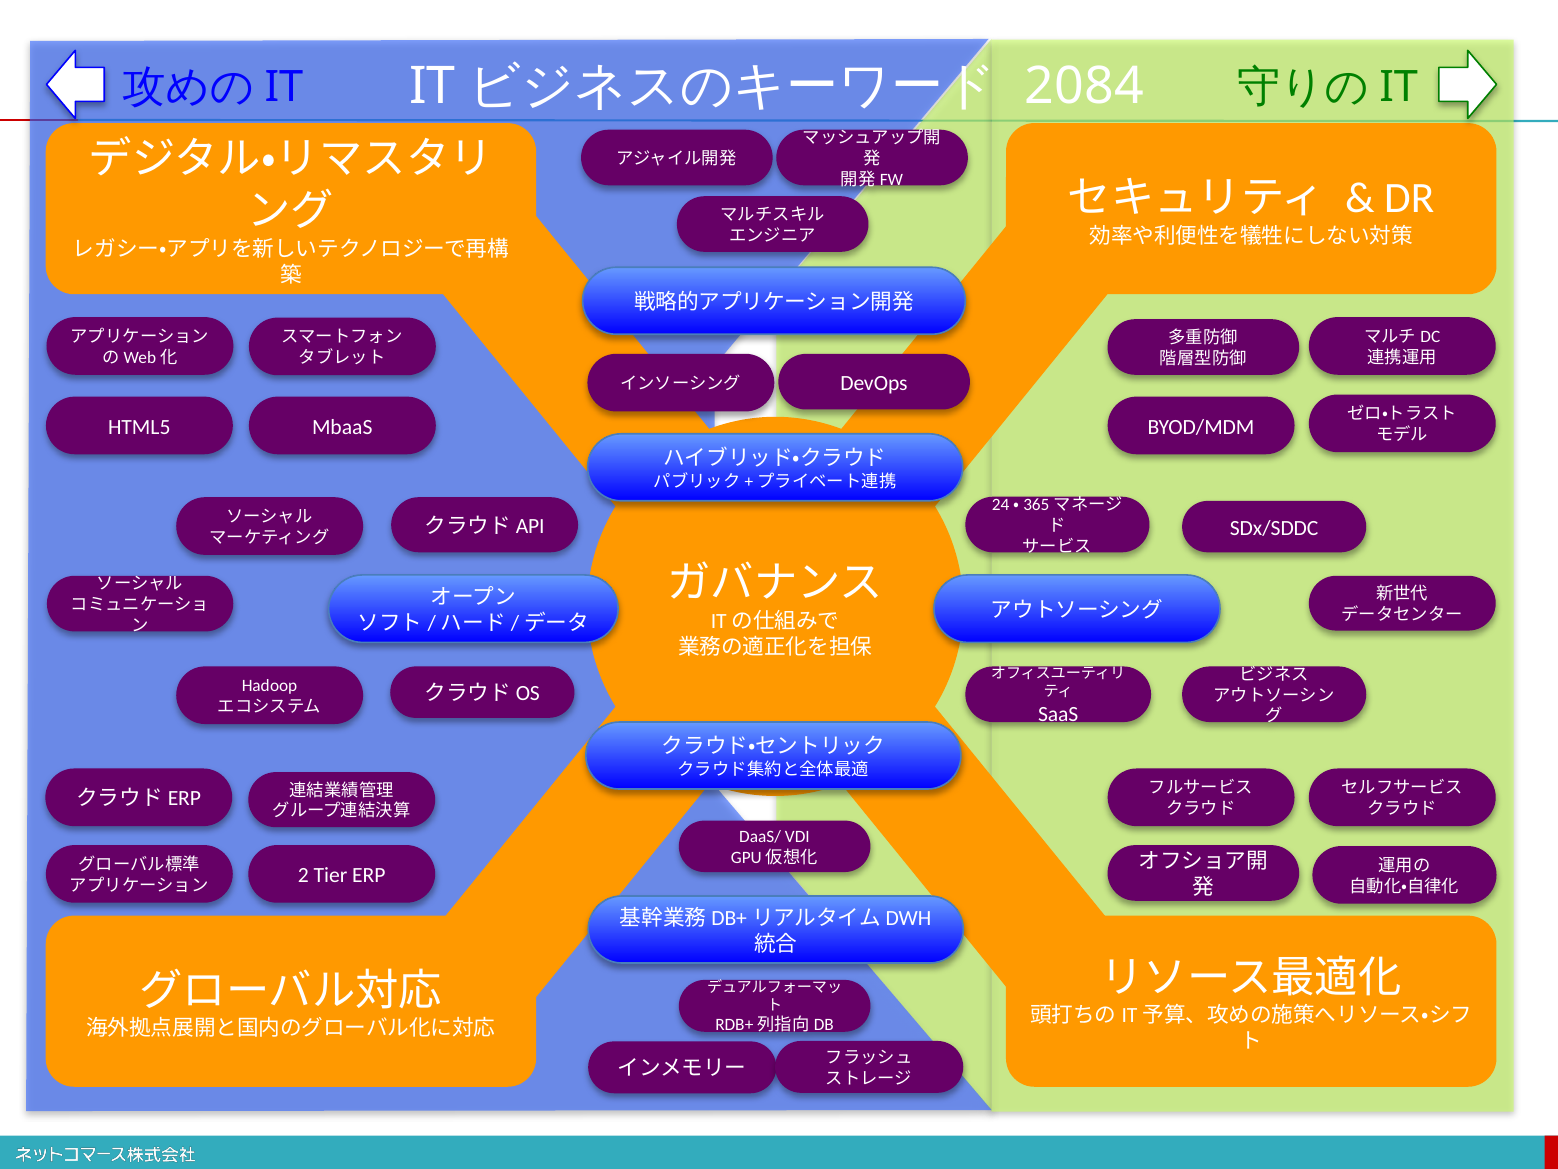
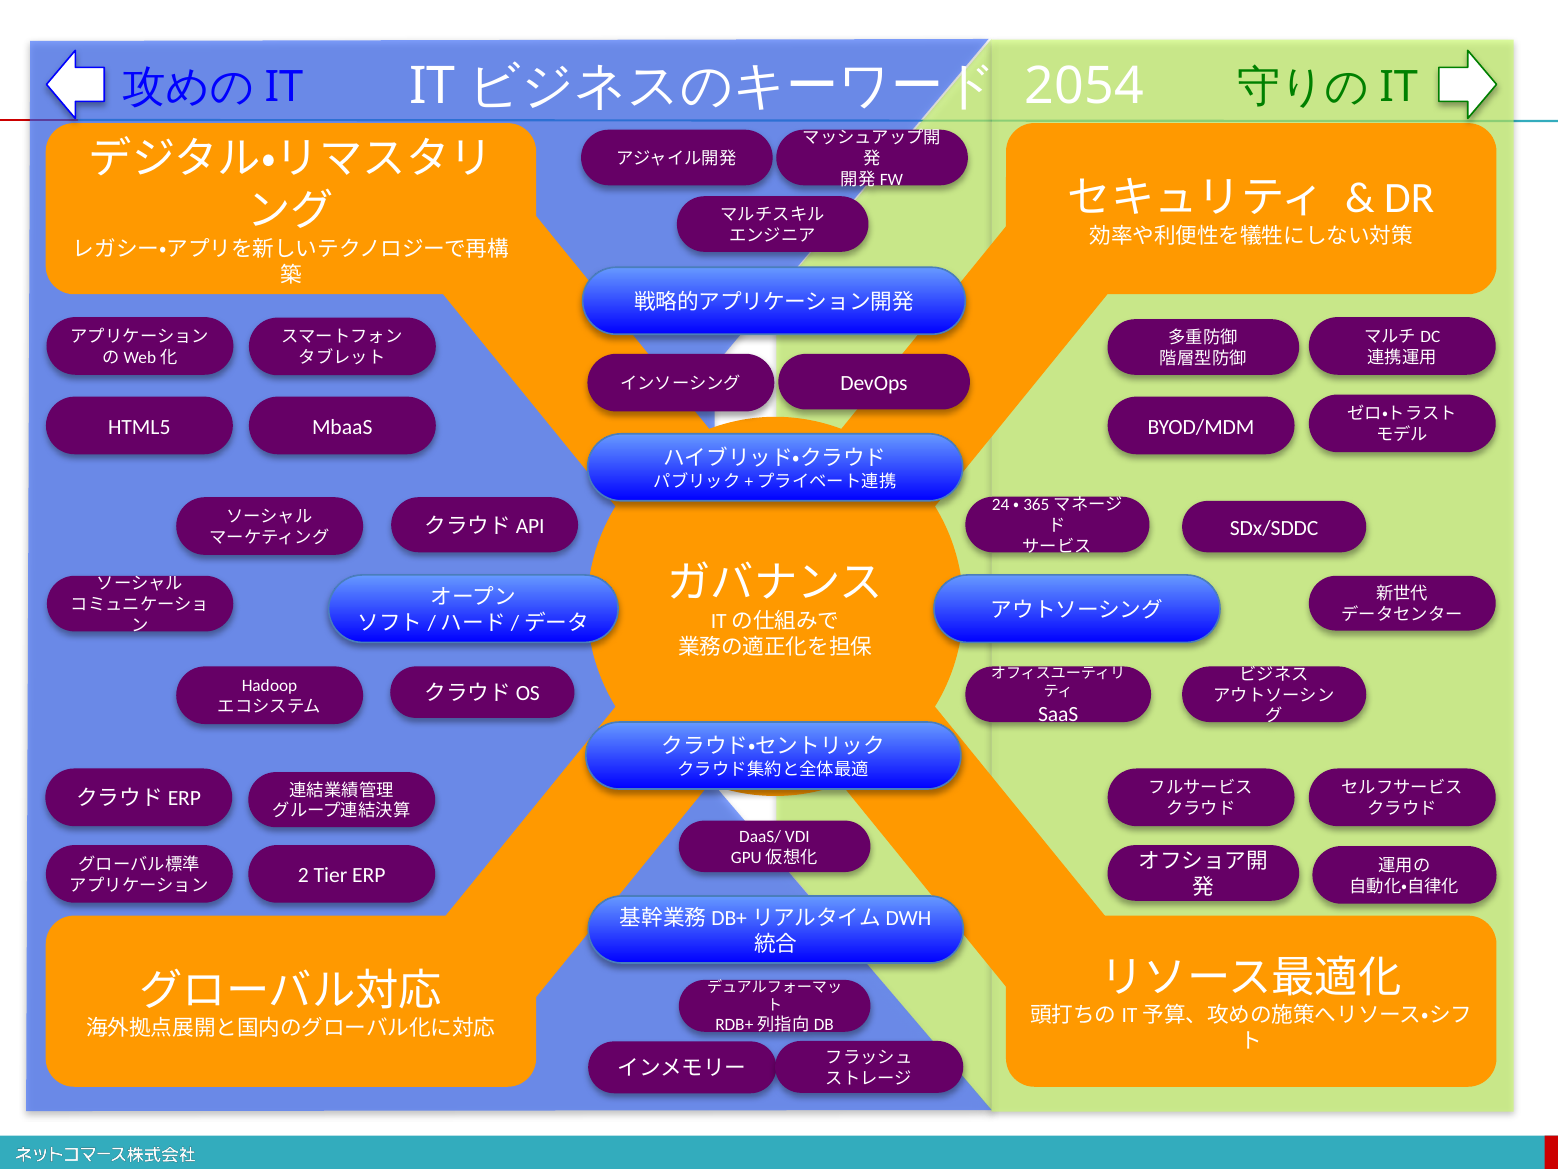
2084: 2084 -> 2054
